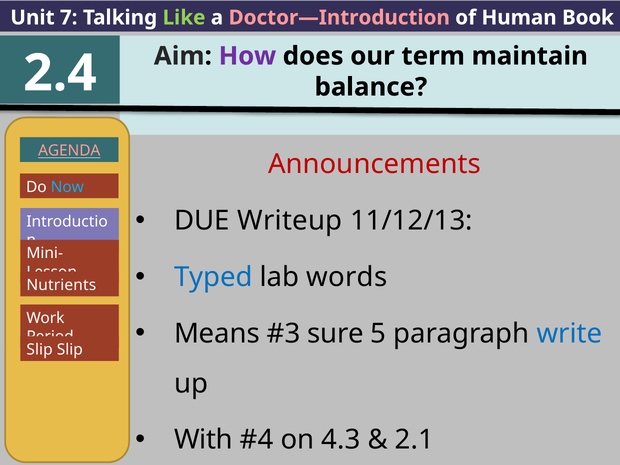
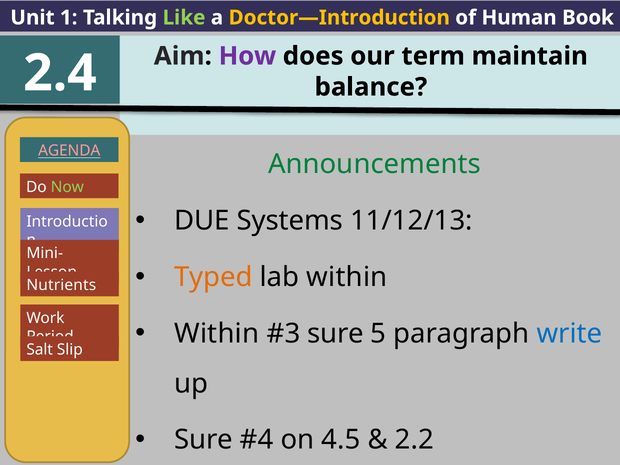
7: 7 -> 1
Doctor—Introduction colour: pink -> yellow
Announcements colour: red -> green
Now colour: light blue -> light green
Writeup: Writeup -> Systems
Typed colour: blue -> orange
lab words: words -> within
Means at (217, 334): Means -> Within
Slip at (40, 350): Slip -> Salt
With at (204, 440): With -> Sure
4.3: 4.3 -> 4.5
2.1: 2.1 -> 2.2
